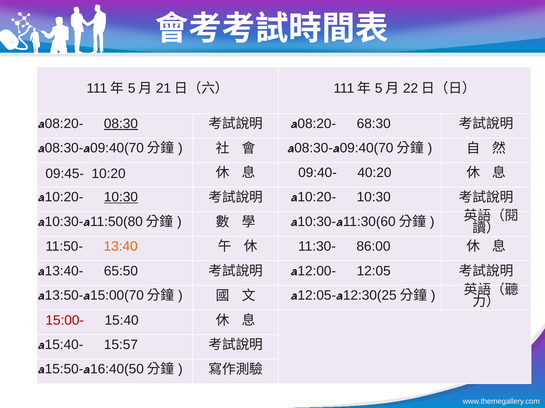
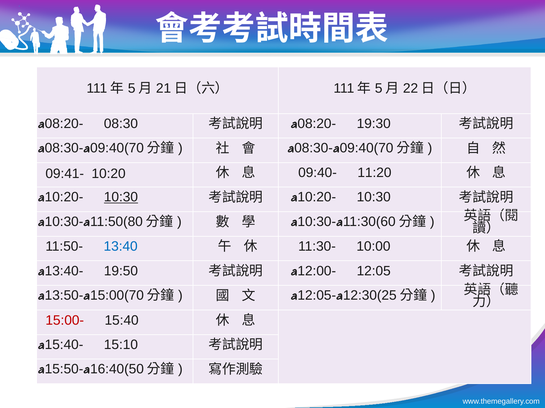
08:30 underline: present -> none
68:30: 68:30 -> 19:30
09:45-: 09:45- -> 09:41-
40:20: 40:20 -> 11:20
13:40 colour: orange -> blue
86:00: 86:00 -> 10:00
65:50: 65:50 -> 19:50
15:57: 15:57 -> 15:10
